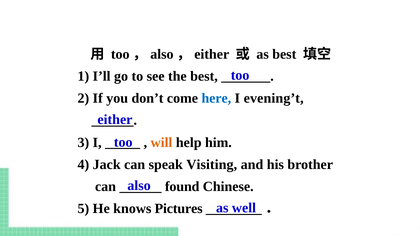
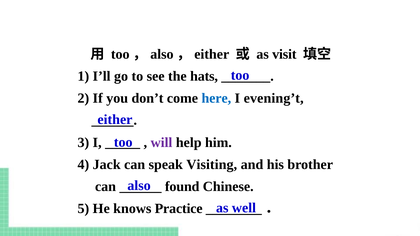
as best: best -> visit
the best: best -> hats
will colour: orange -> purple
Pictures: Pictures -> Practice
